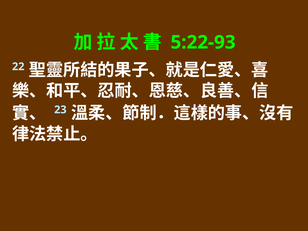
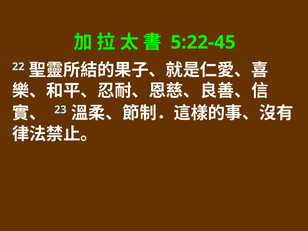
5:22-93: 5:22-93 -> 5:22-45
